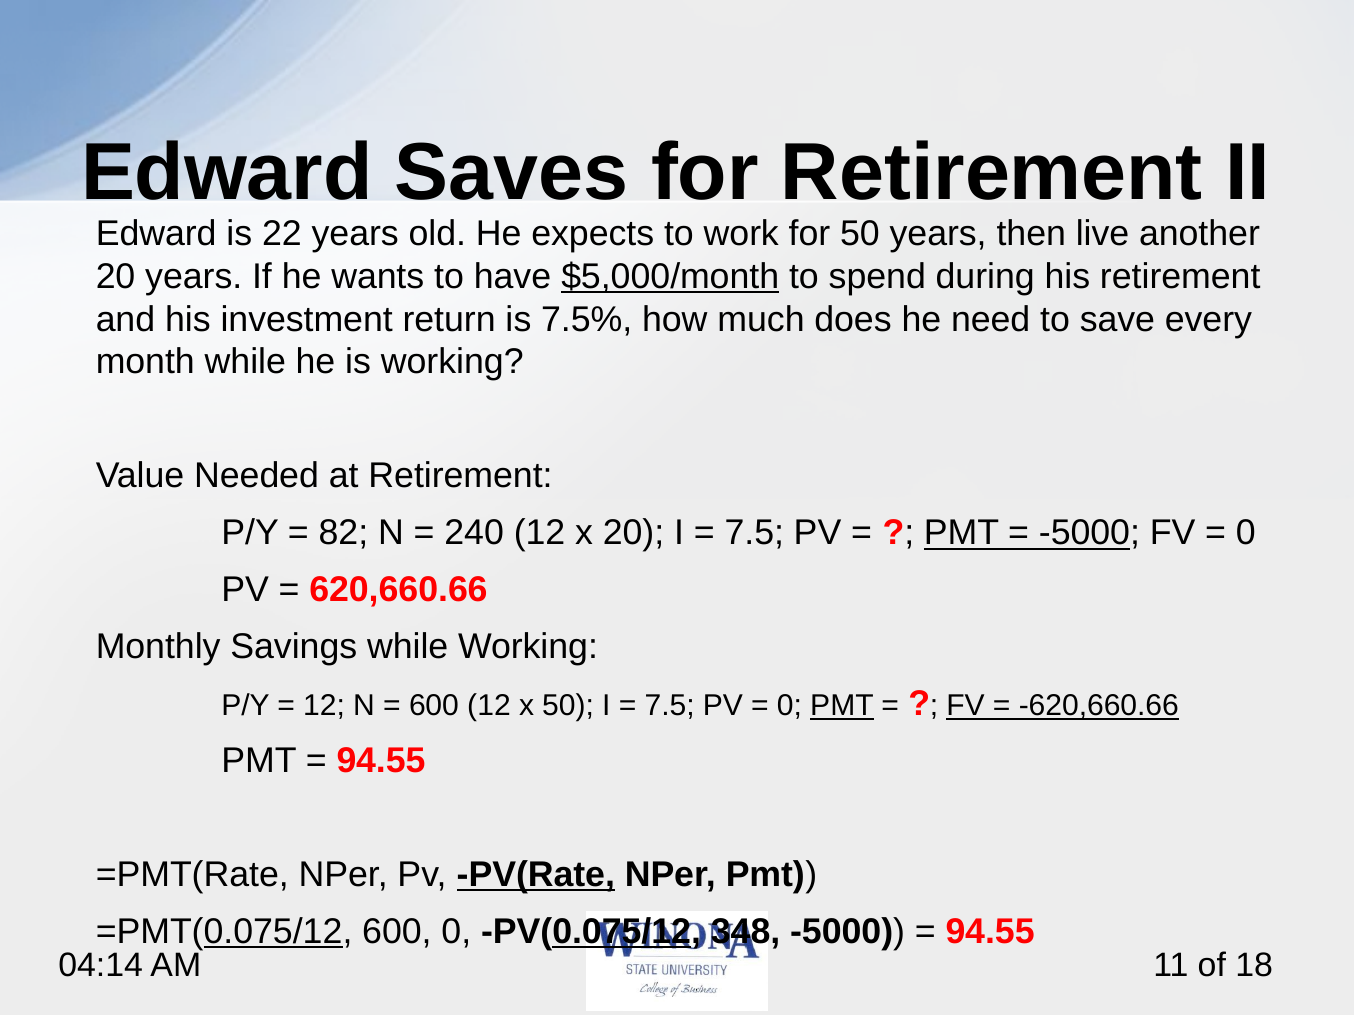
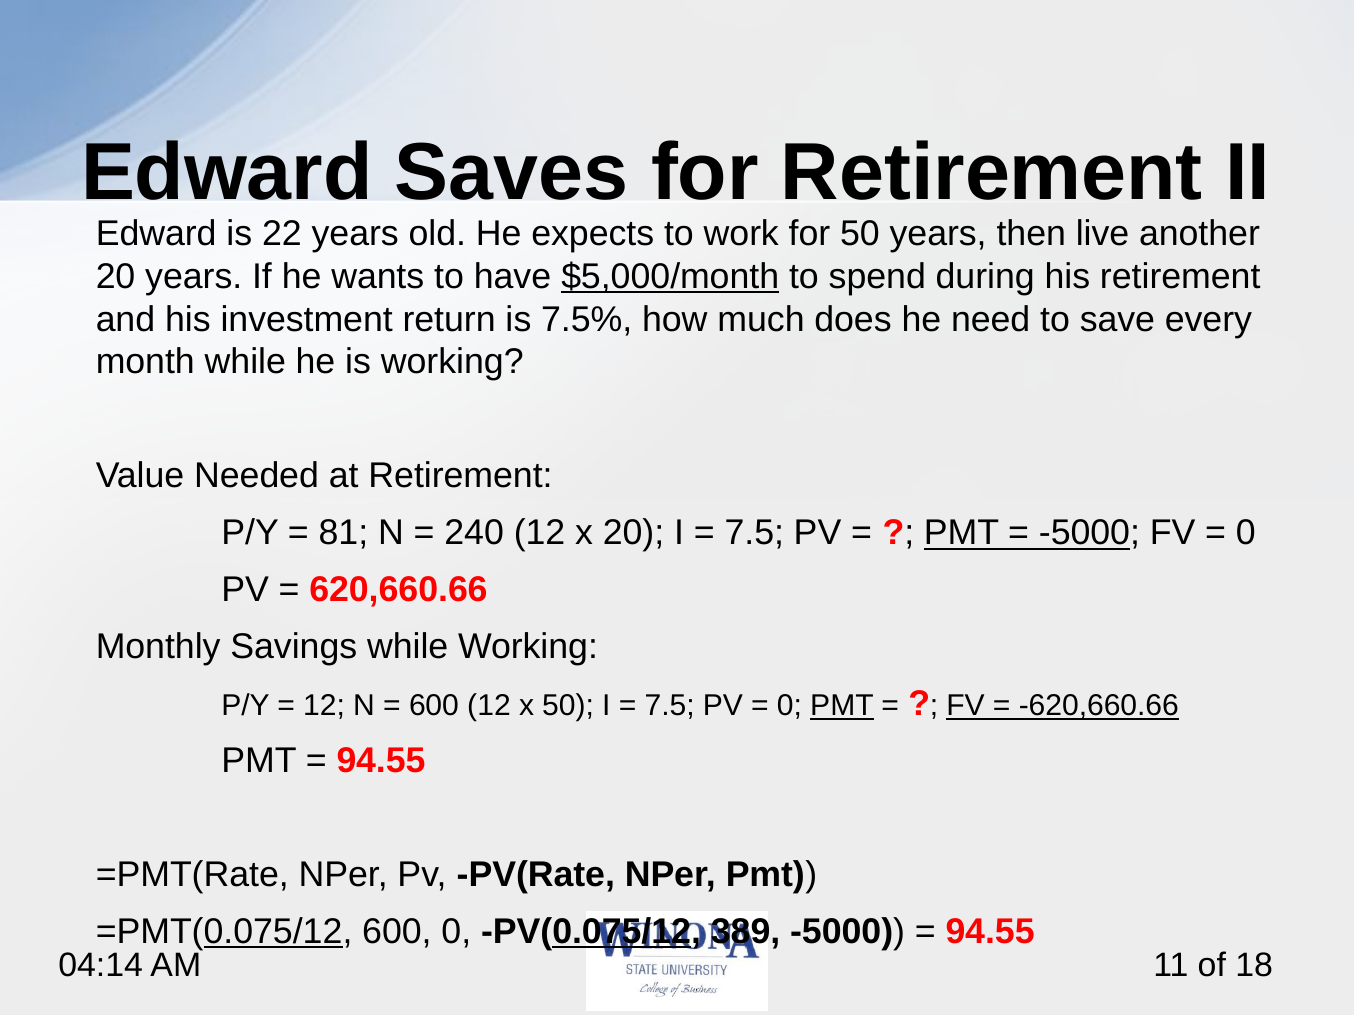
82: 82 -> 81
PV(Rate underline: present -> none
348: 348 -> 389
